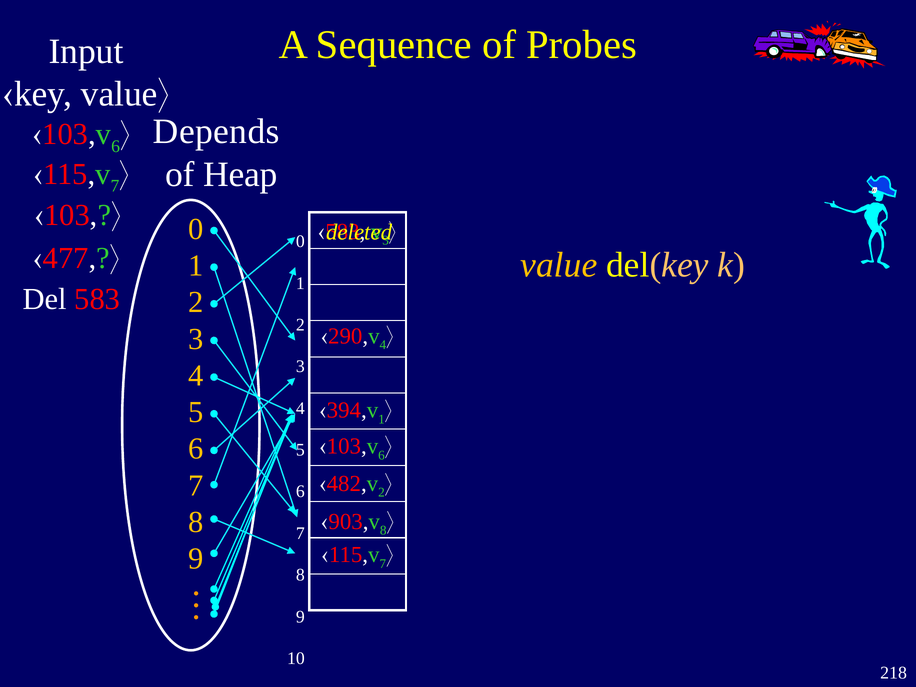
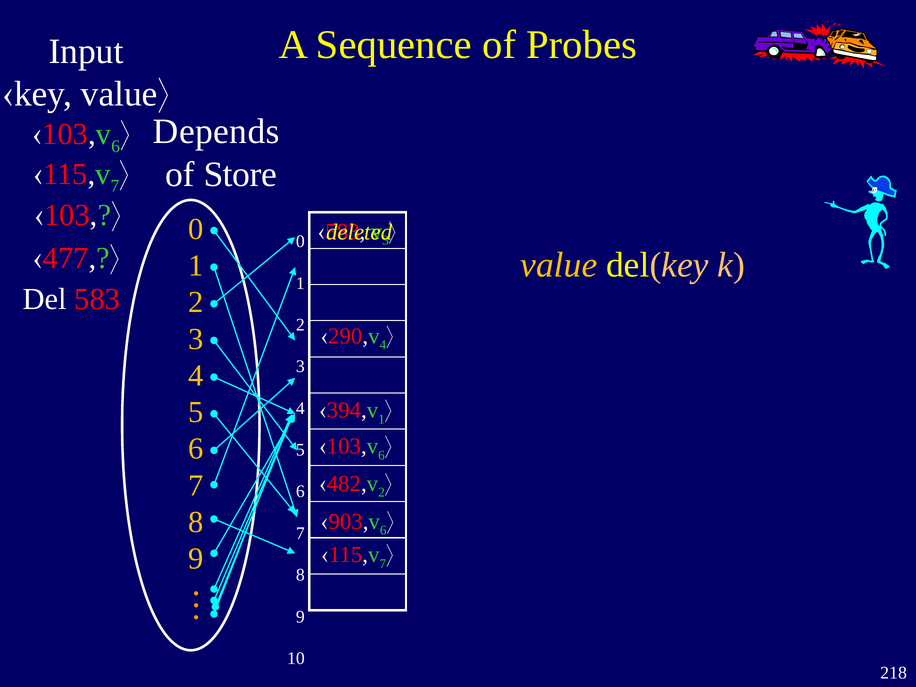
Heap: Heap -> Store
8 at (383, 530): 8 -> 6
